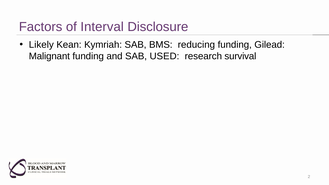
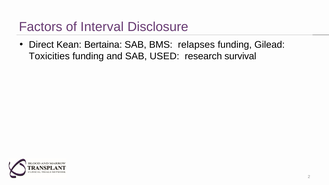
Likely: Likely -> Direct
Kymriah: Kymriah -> Bertaina
reducing: reducing -> relapses
Malignant: Malignant -> Toxicities
